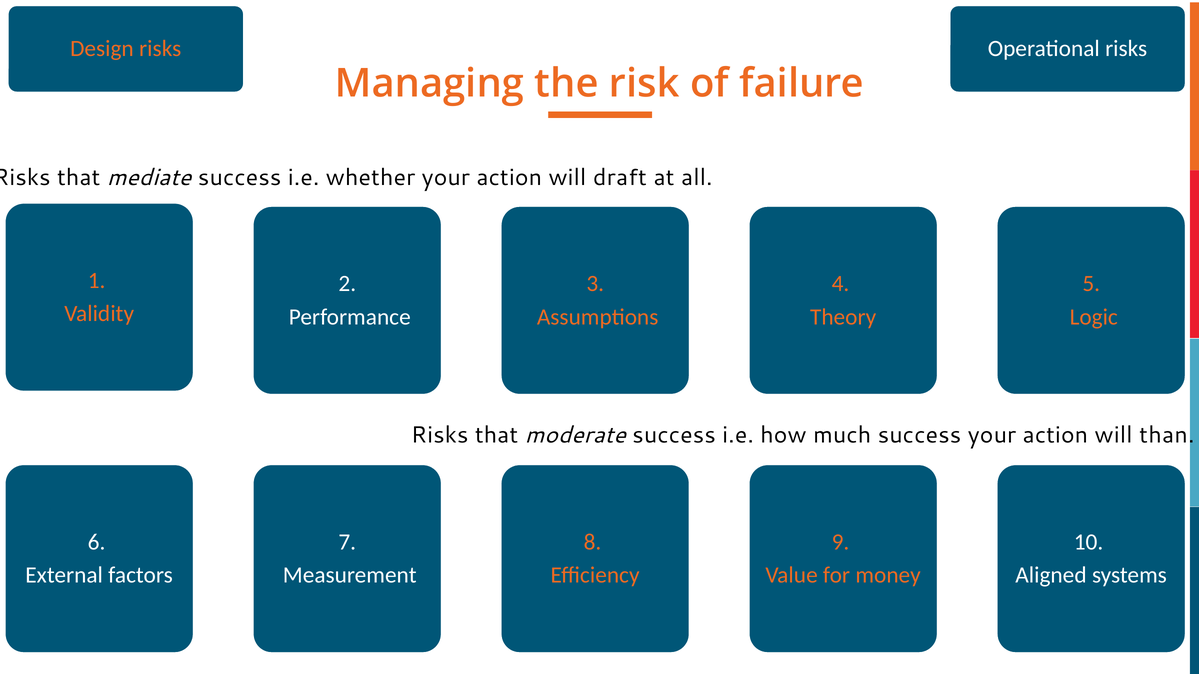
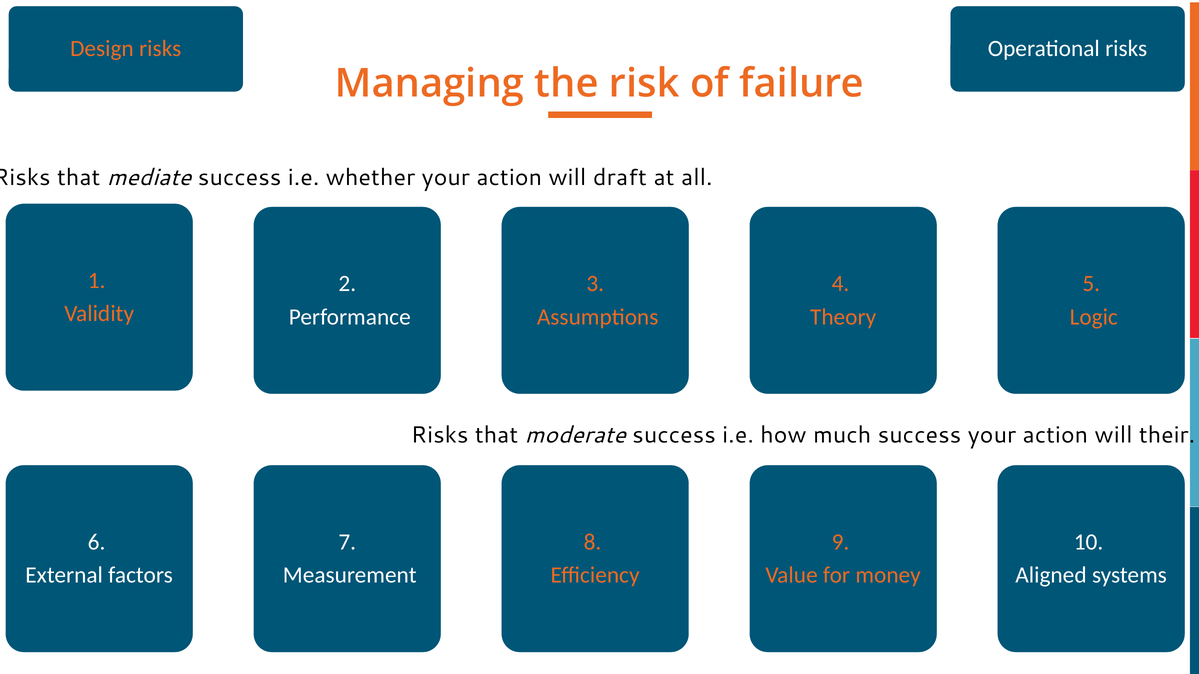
than: than -> their
